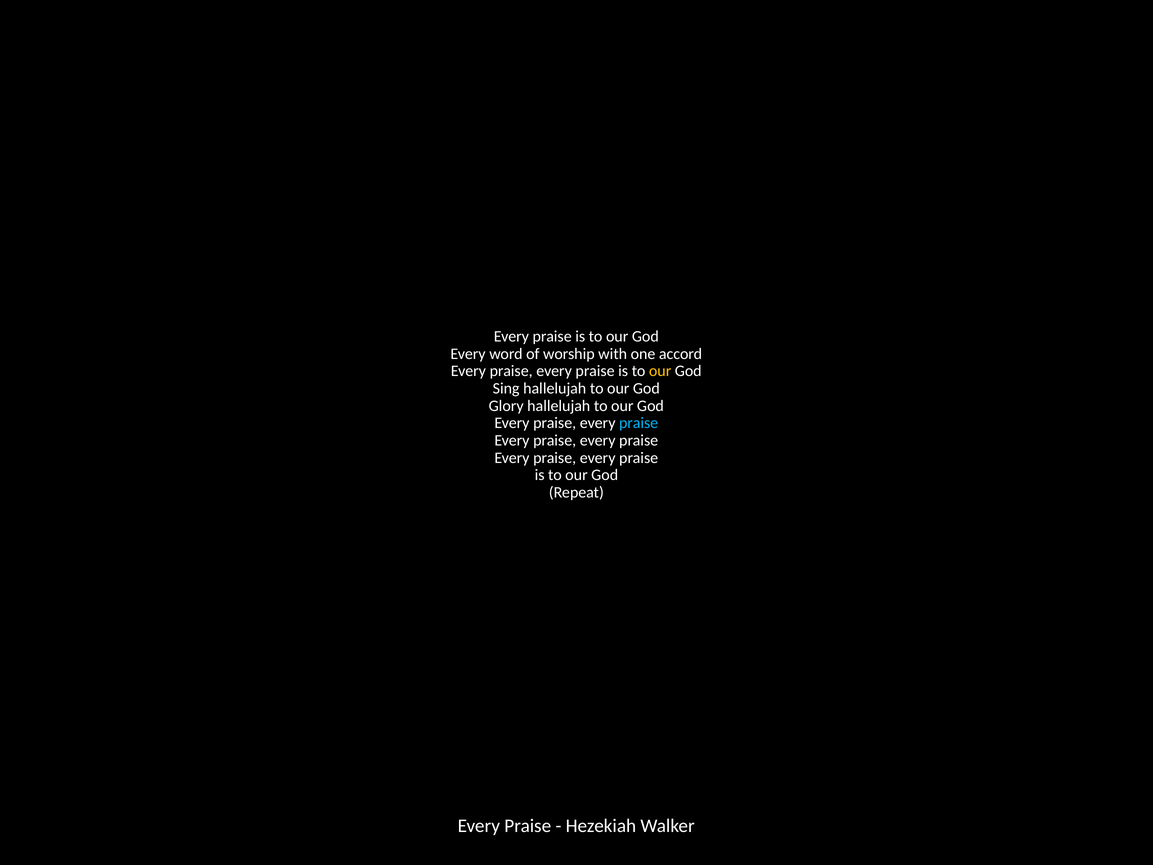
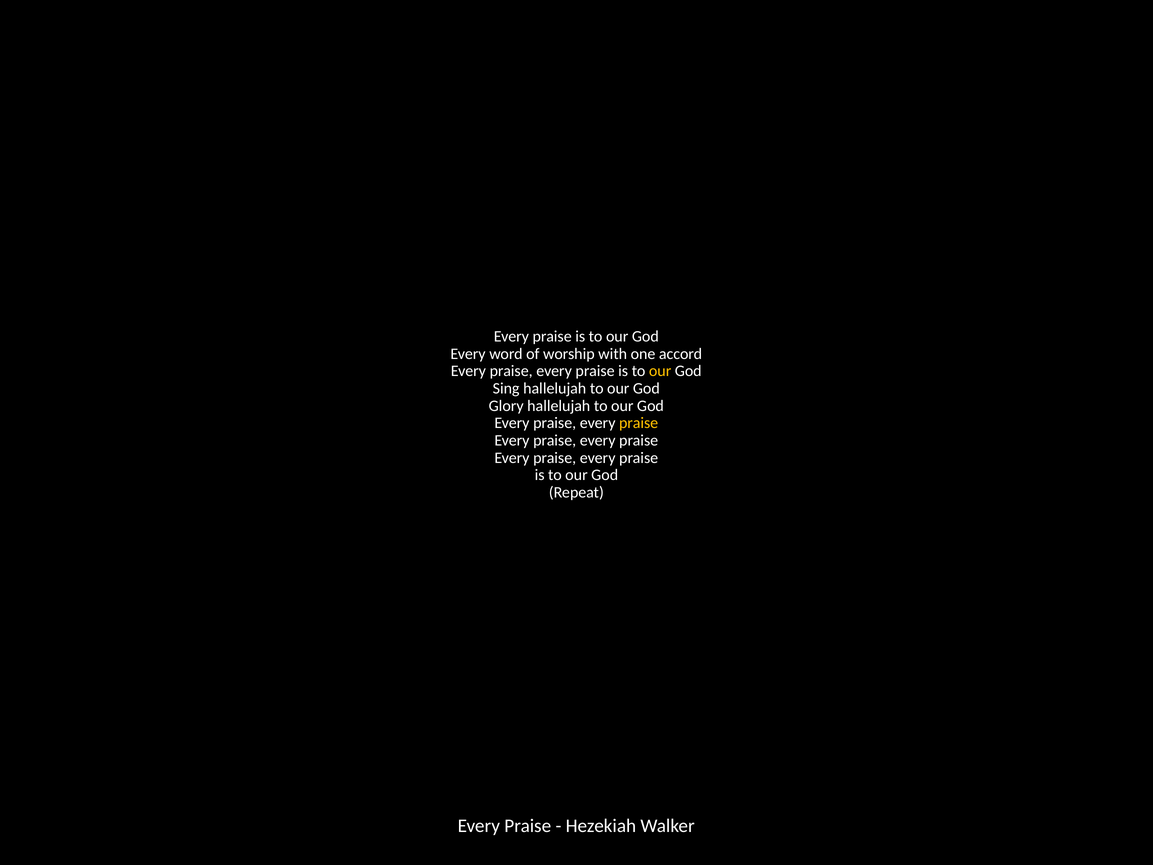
praise at (639, 423) colour: light blue -> yellow
